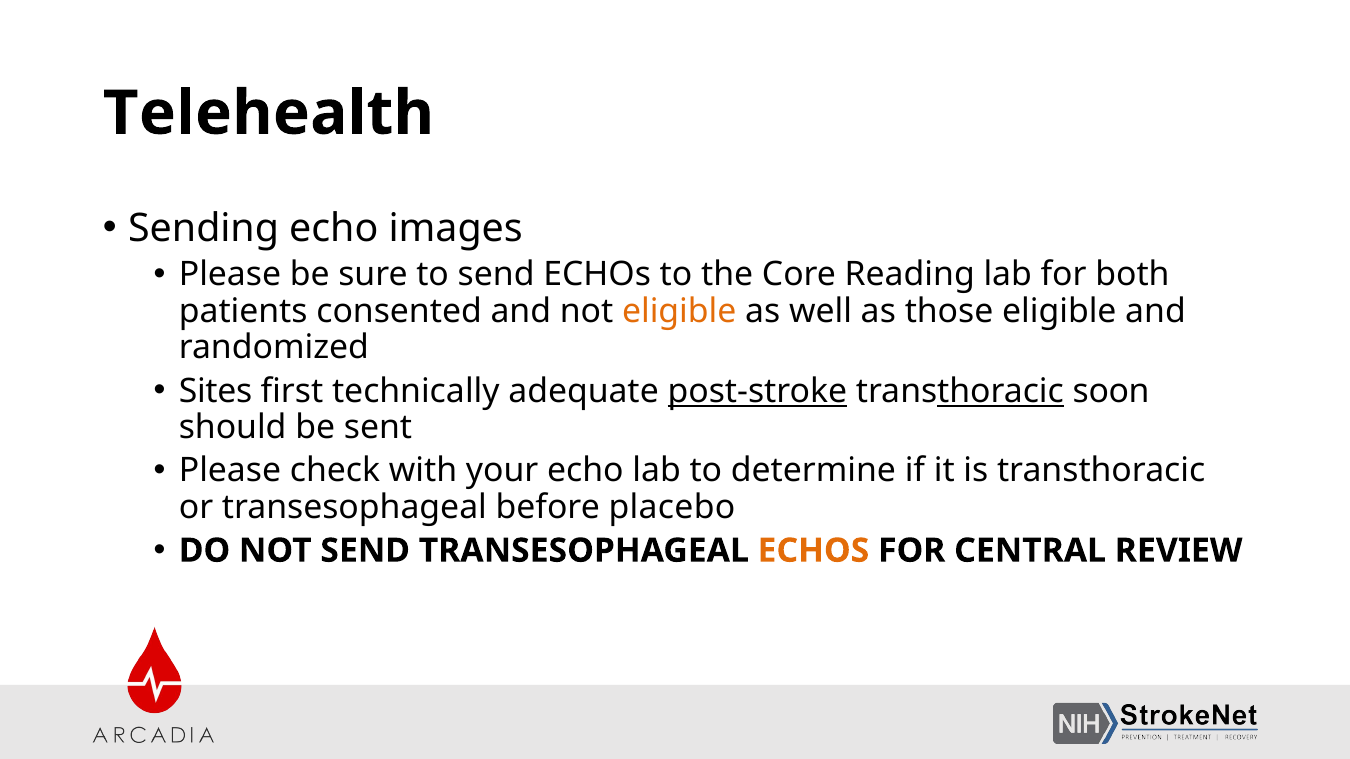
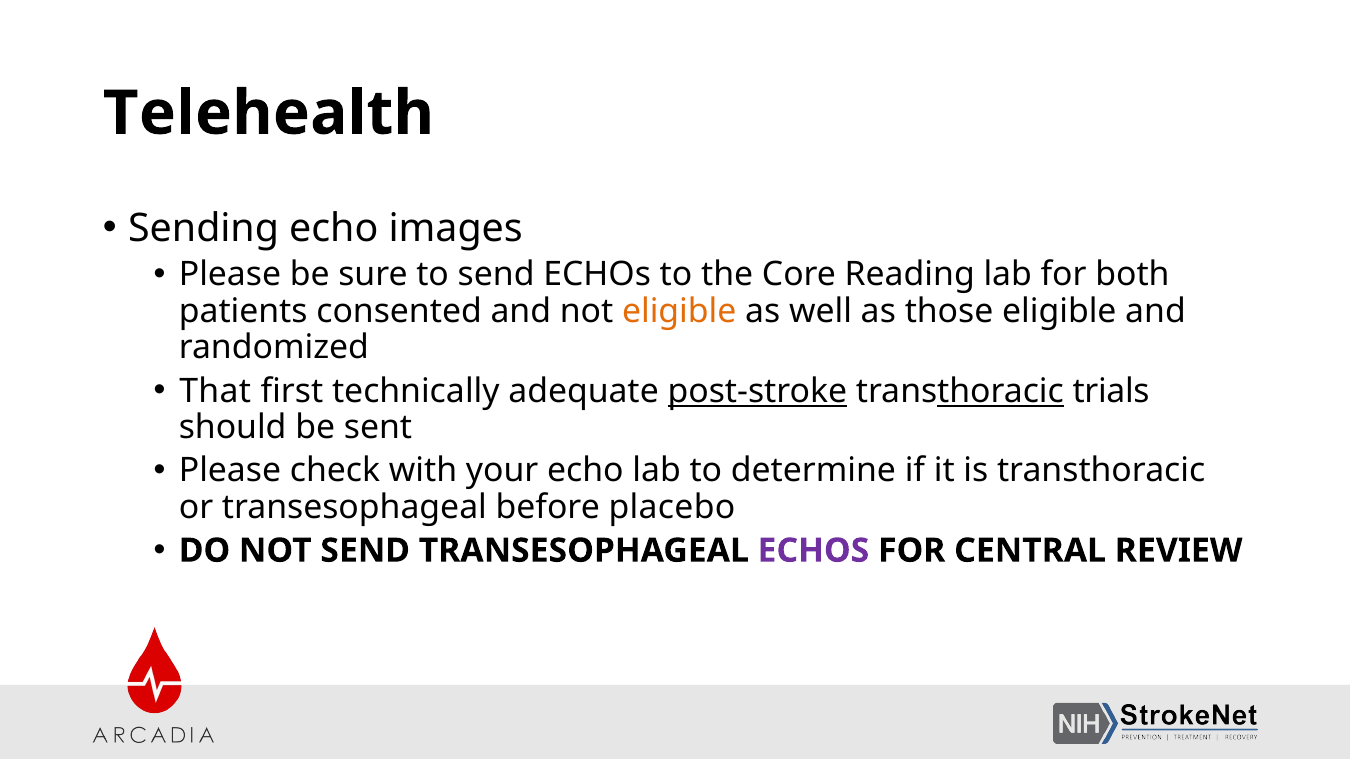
Sites: Sites -> That
soon: soon -> trials
ECHOS at (813, 551) colour: orange -> purple
